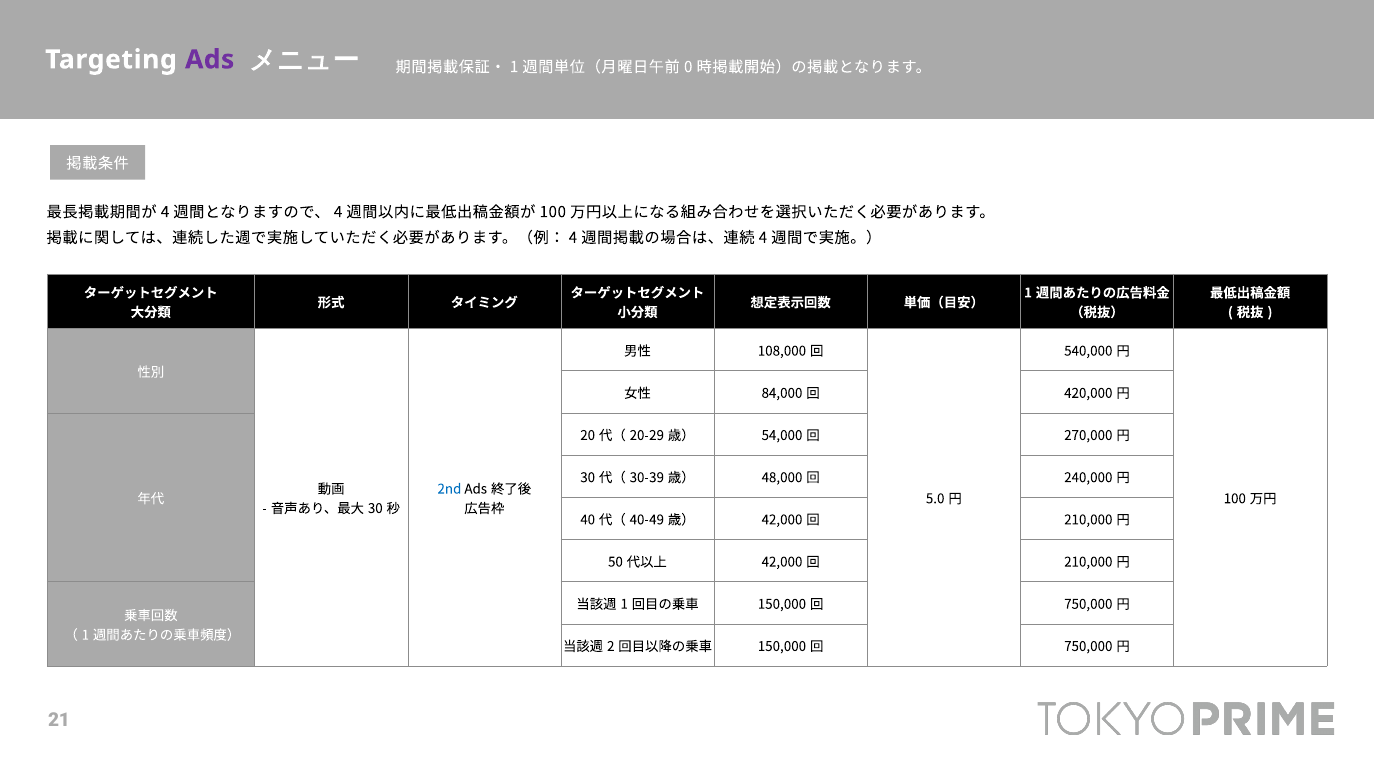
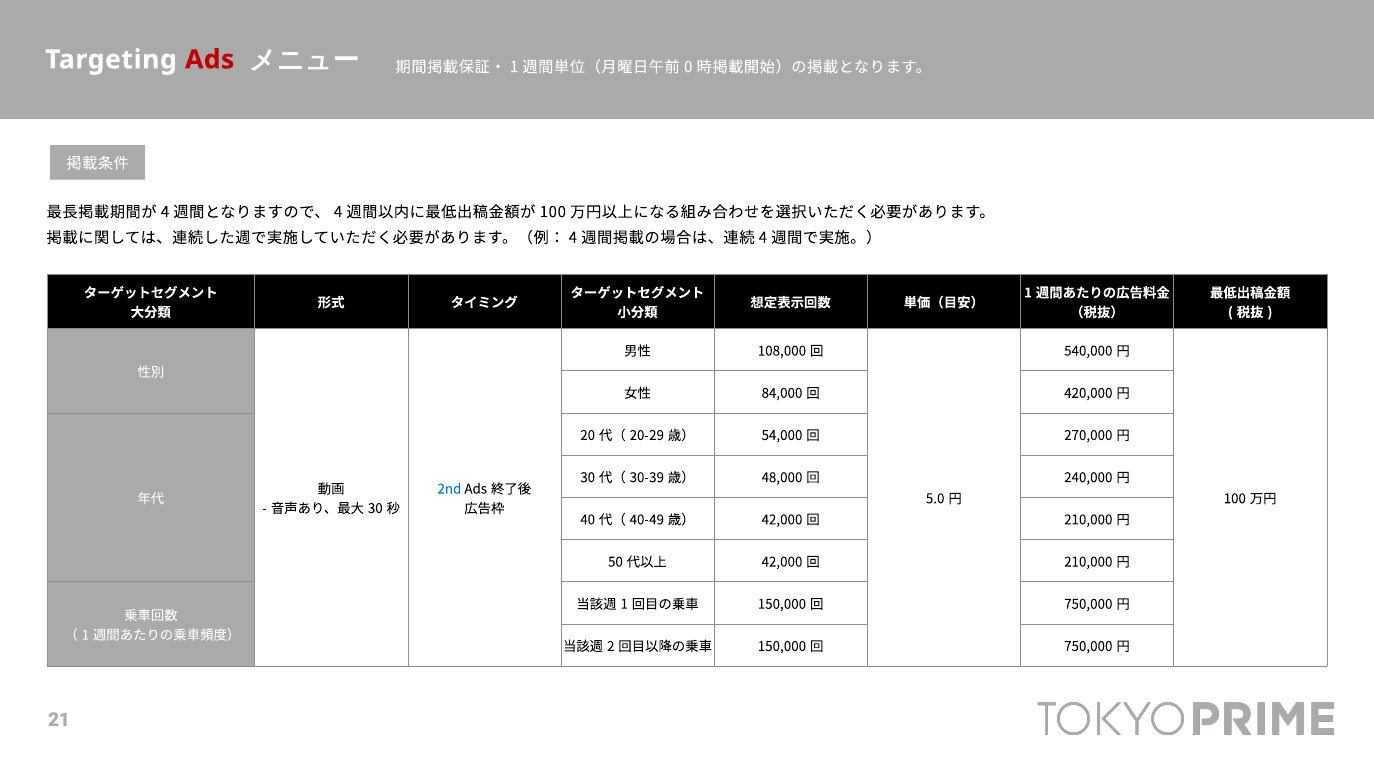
Ads at (210, 60) colour: purple -> red
